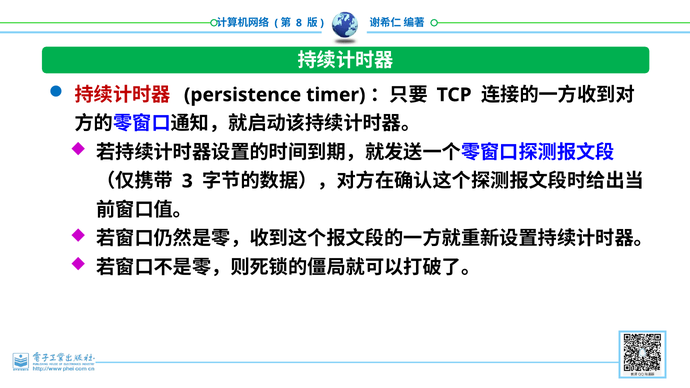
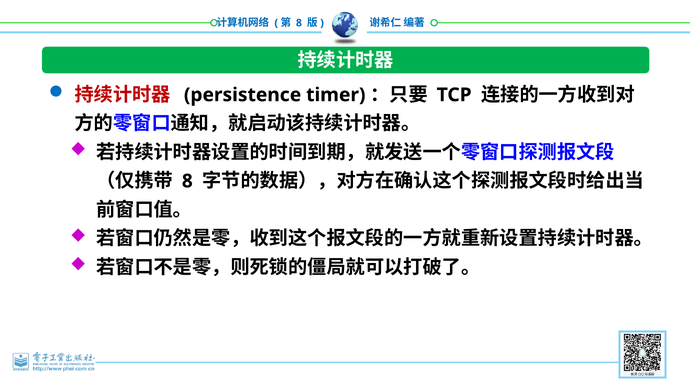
3 at (187, 181): 3 -> 8
